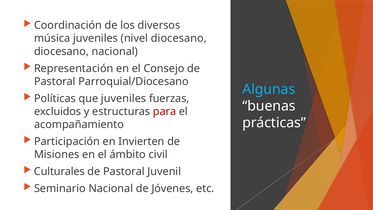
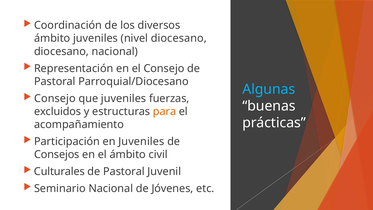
música at (52, 38): música -> ámbito
Políticas at (55, 98): Políticas -> Consejo
para colour: red -> orange
en Invierten: Invierten -> Juveniles
Misiones: Misiones -> Consejos
